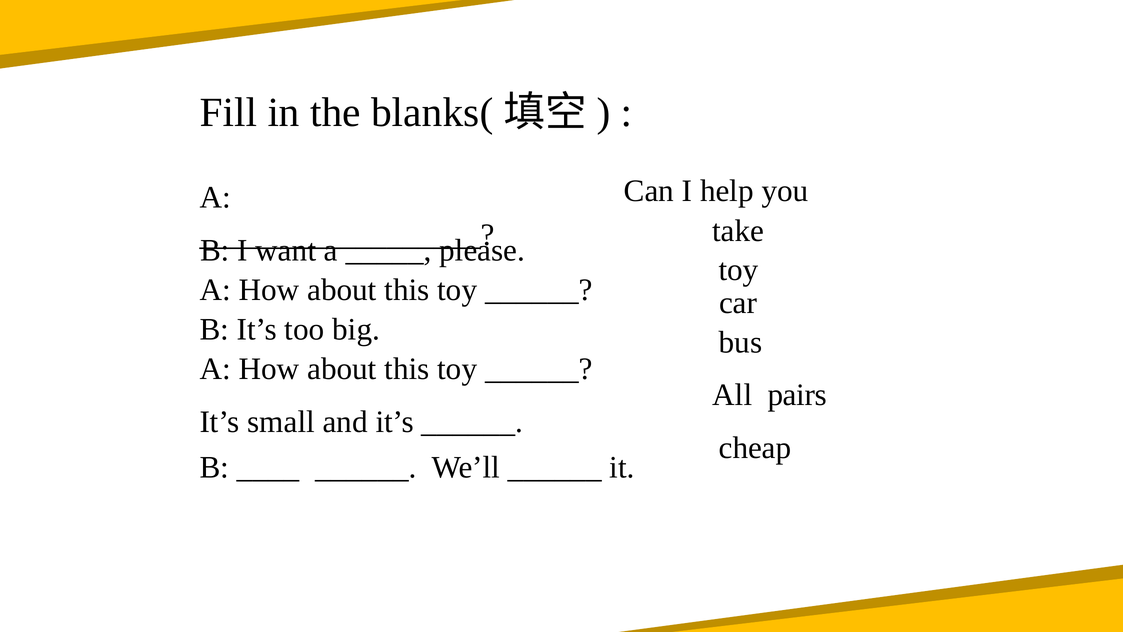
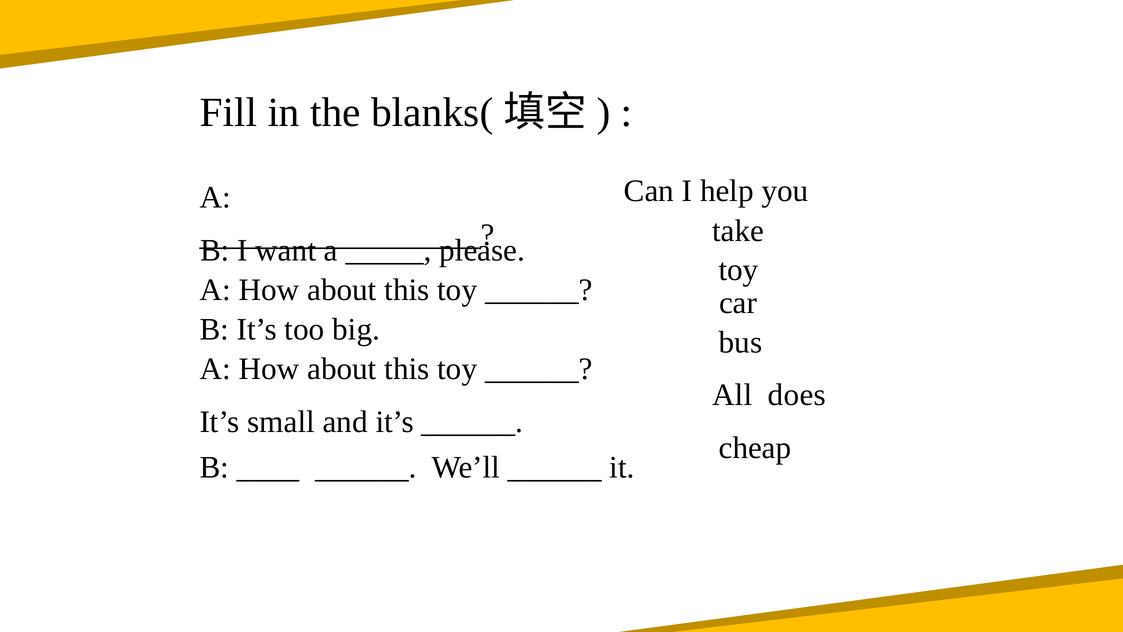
pairs: pairs -> does
